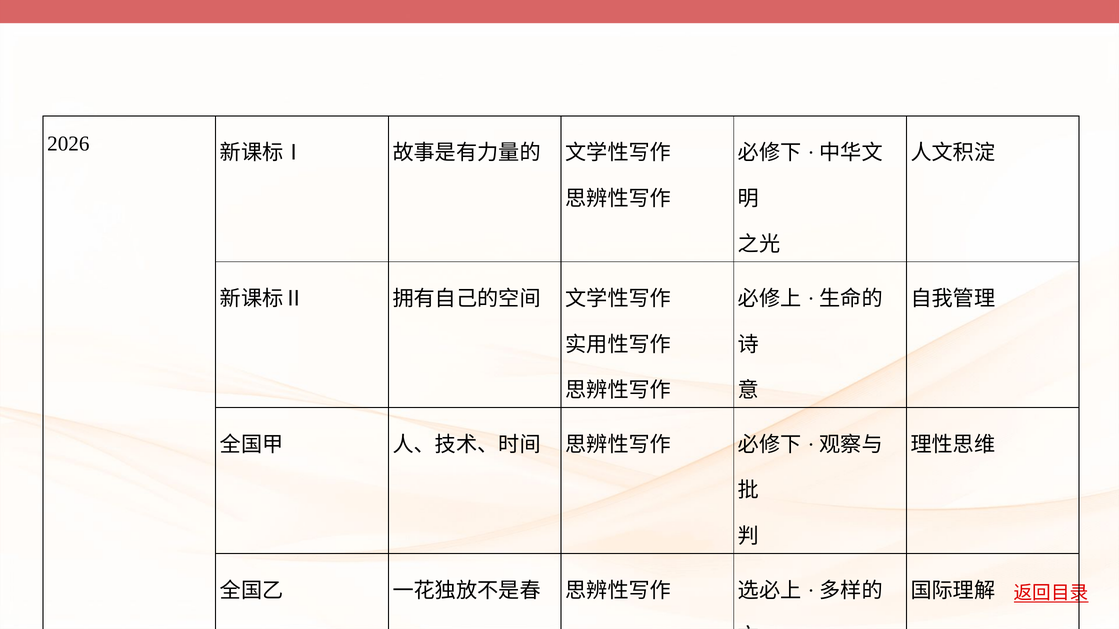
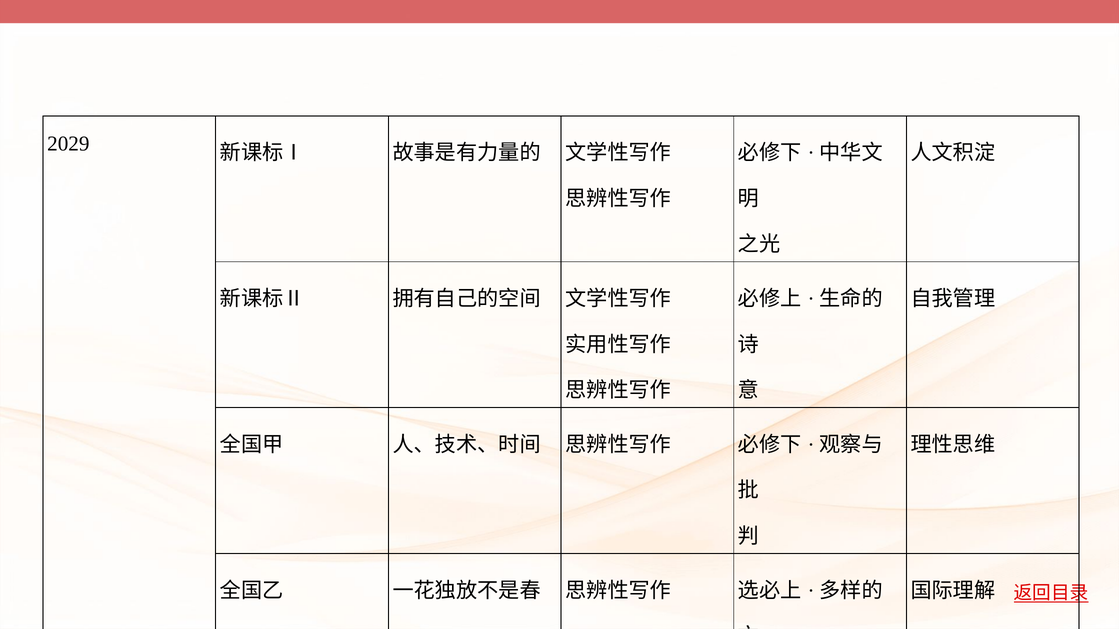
2026: 2026 -> 2029
